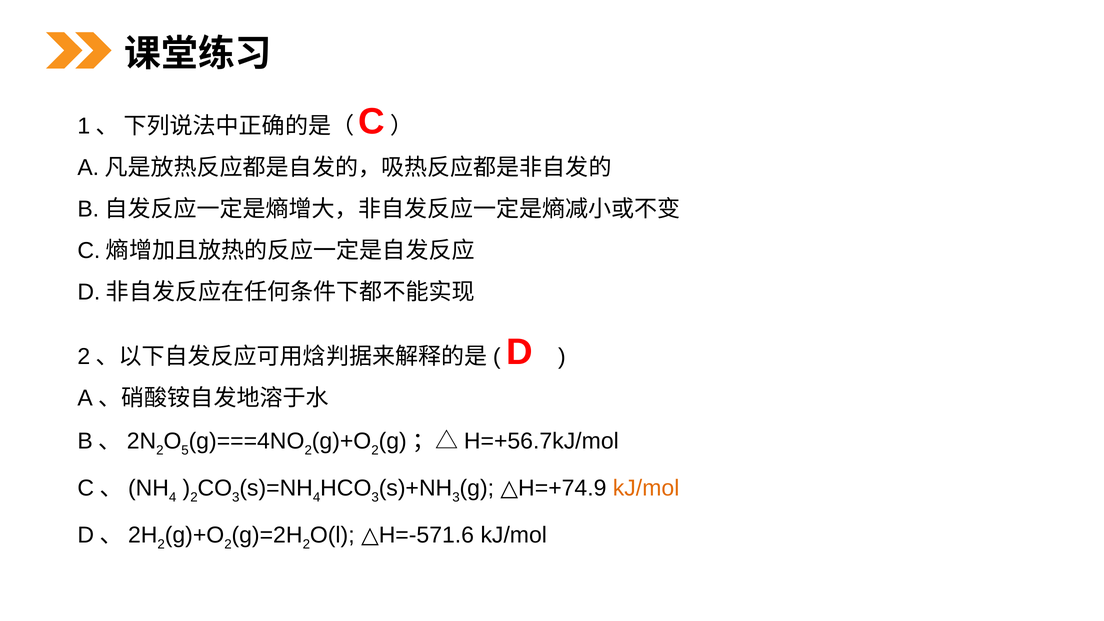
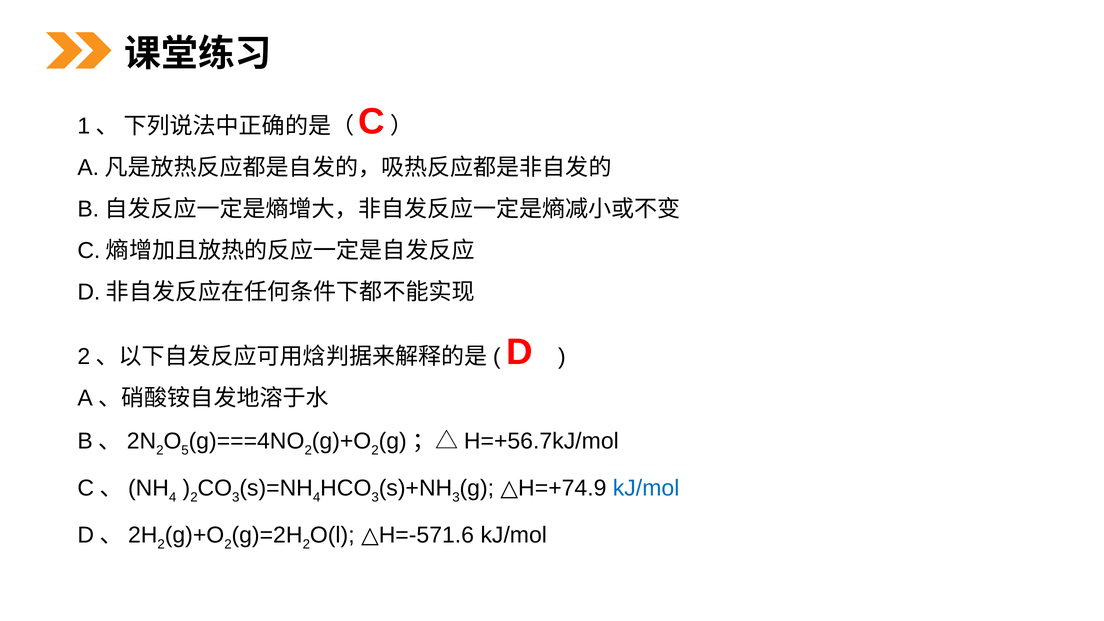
kJ/mol at (646, 488) colour: orange -> blue
